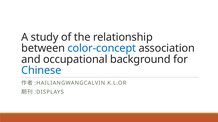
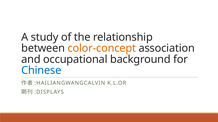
color-concept colour: blue -> orange
